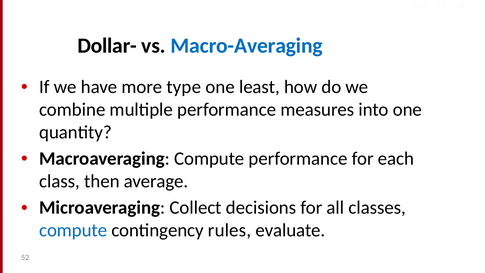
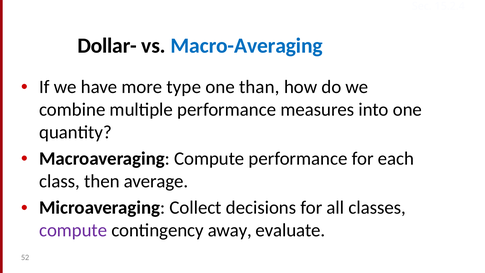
least: least -> than
compute at (73, 230) colour: blue -> purple
rules: rules -> away
